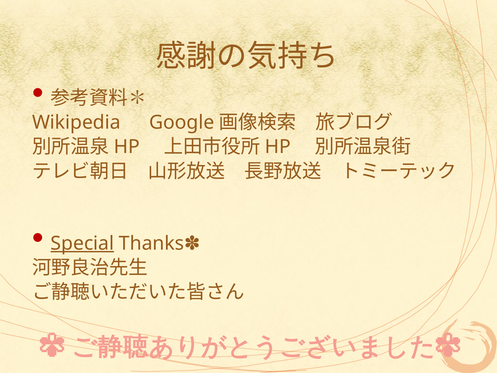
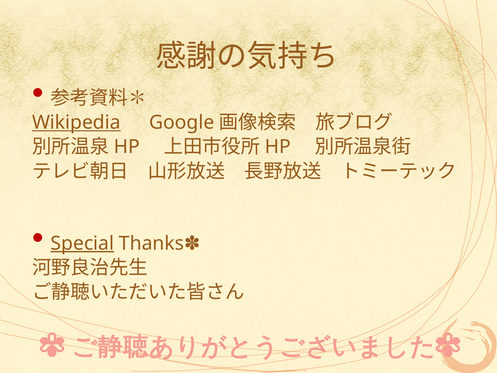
Wikipedia underline: none -> present
